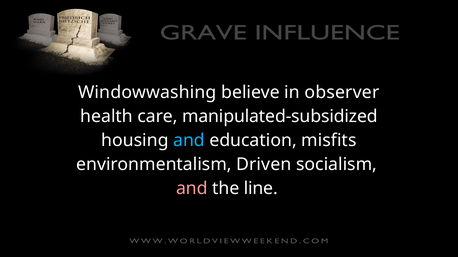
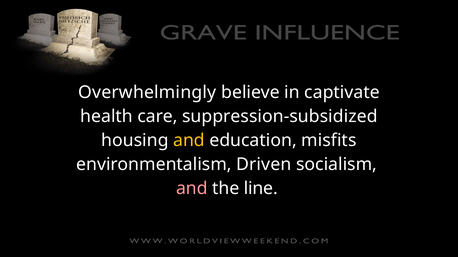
Windowwashing: Windowwashing -> Overwhelmingly
observer: observer -> captivate
manipulated-subsidized: manipulated-subsidized -> suppression-subsidized
and at (189, 141) colour: light blue -> yellow
